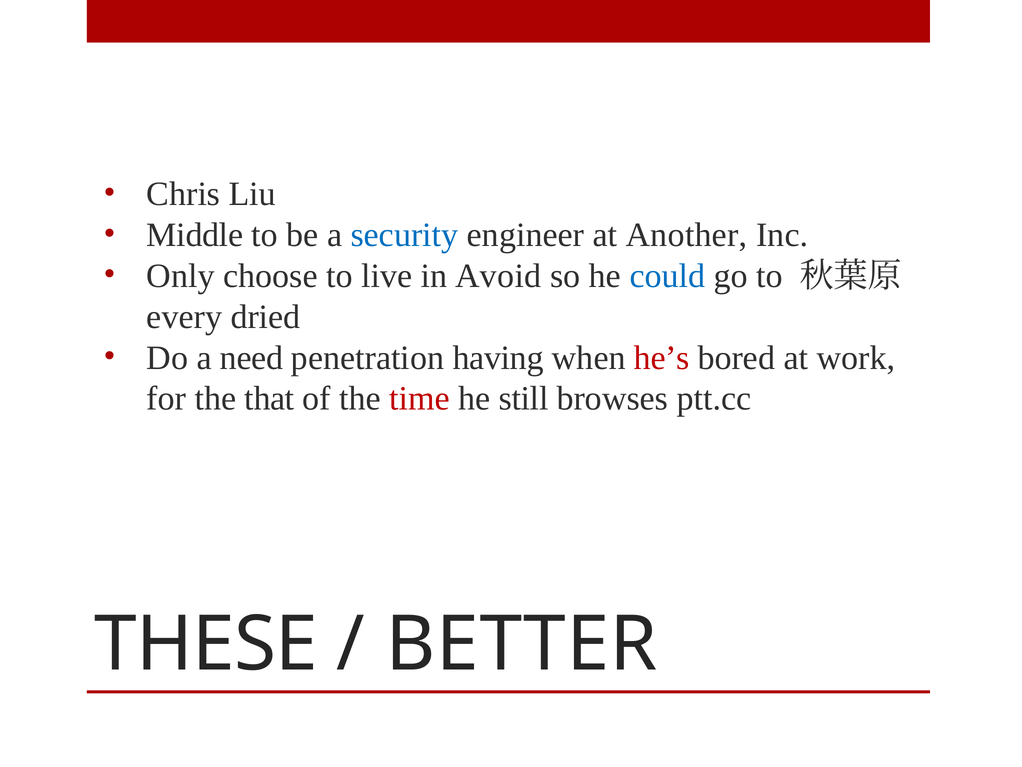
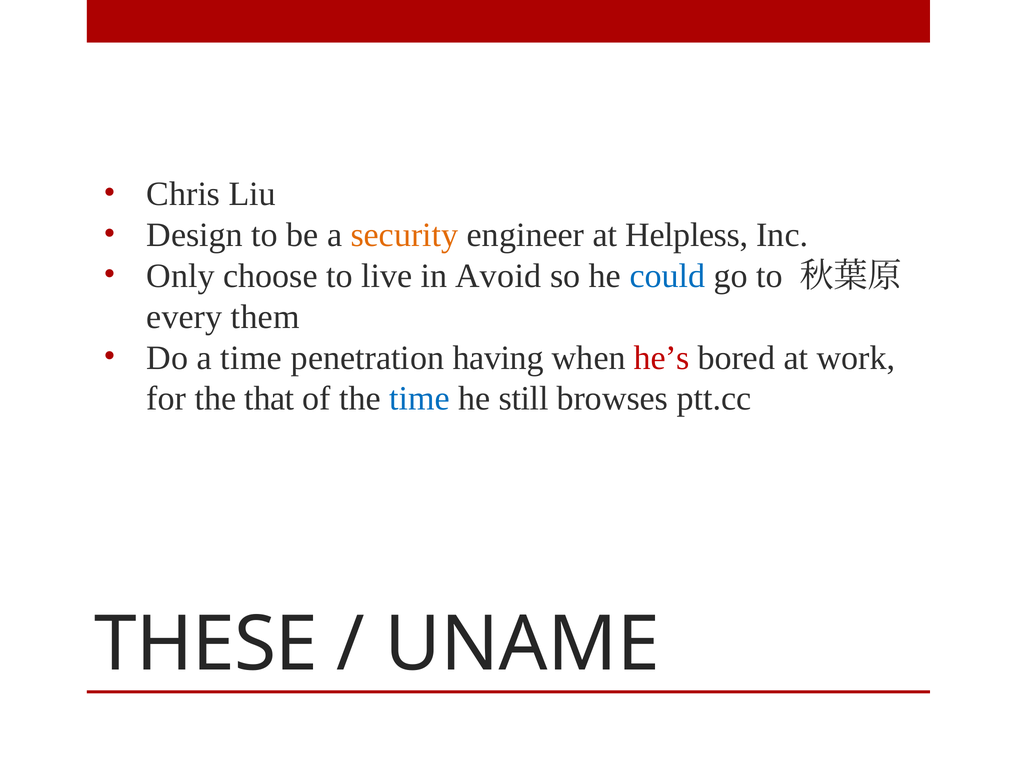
Middle: Middle -> Design
security colour: blue -> orange
Another: Another -> Helpless
dried: dried -> them
a need: need -> time
time at (420, 398) colour: red -> blue
BETTER: BETTER -> UNAME
